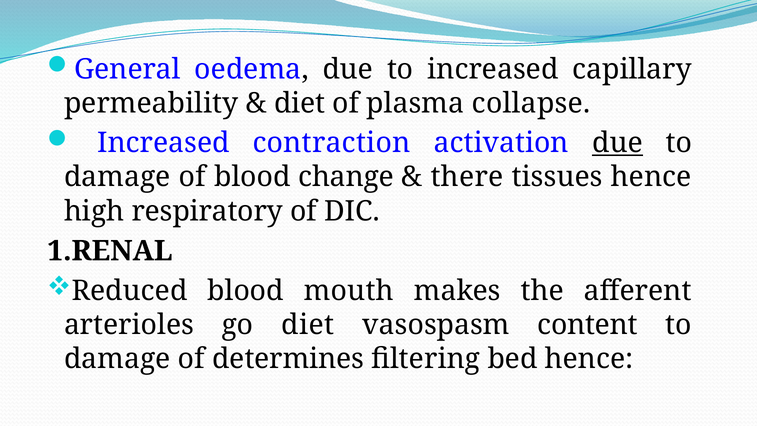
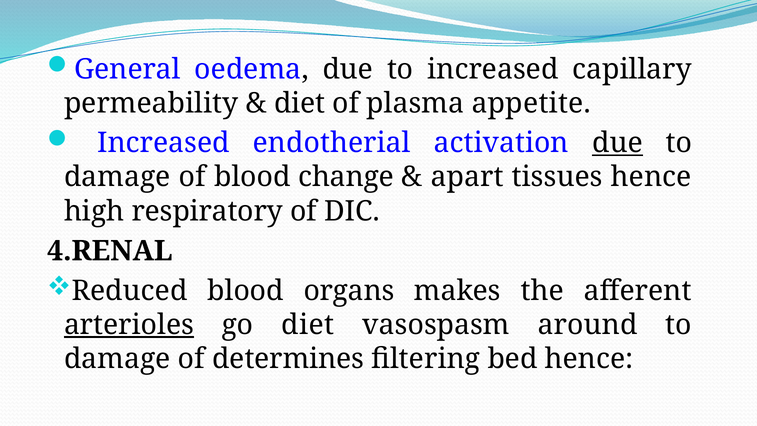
collapse: collapse -> appetite
contraction: contraction -> endotherial
there: there -> apart
1.RENAL: 1.RENAL -> 4.RENAL
mouth: mouth -> organs
arterioles underline: none -> present
content: content -> around
